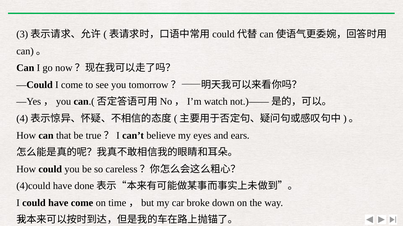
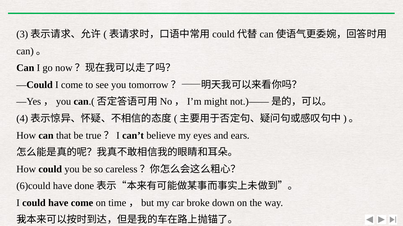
watch: watch -> might
4)could: 4)could -> 6)could
